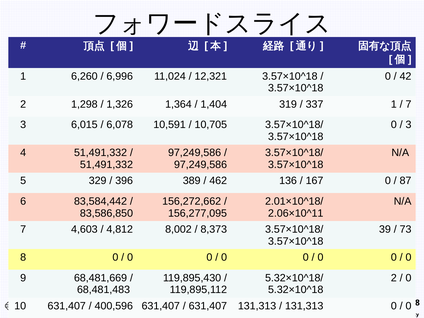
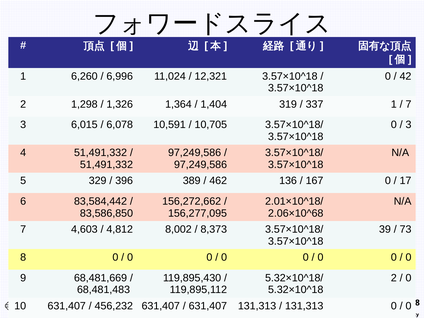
87: 87 -> 17
2.06×10^11: 2.06×10^11 -> 2.06×10^68
400,596: 400,596 -> 456,232
